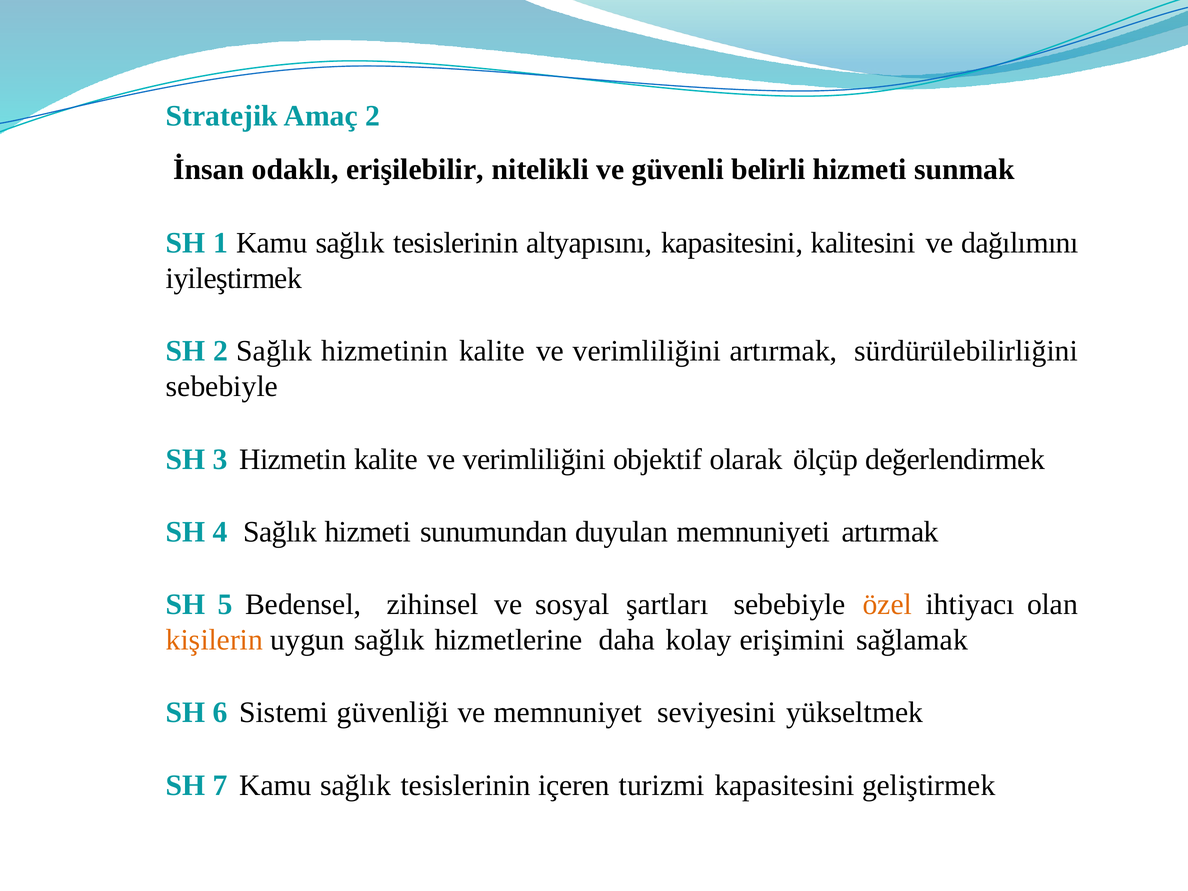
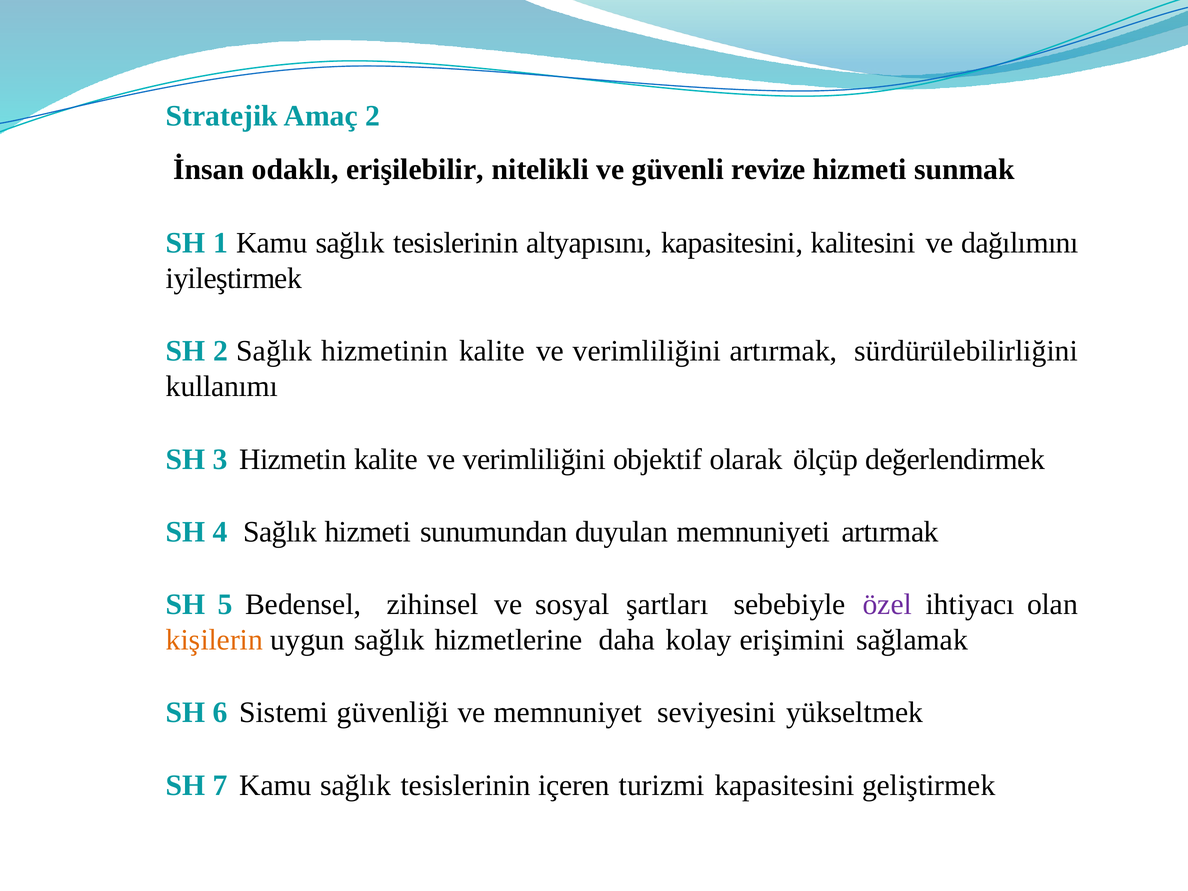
belirli: belirli -> revize
sebebiyle at (222, 387): sebebiyle -> kullanımı
özel colour: orange -> purple
